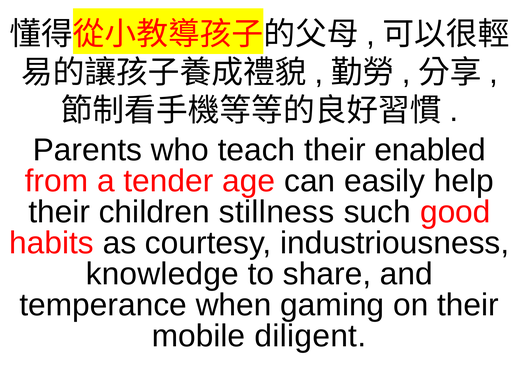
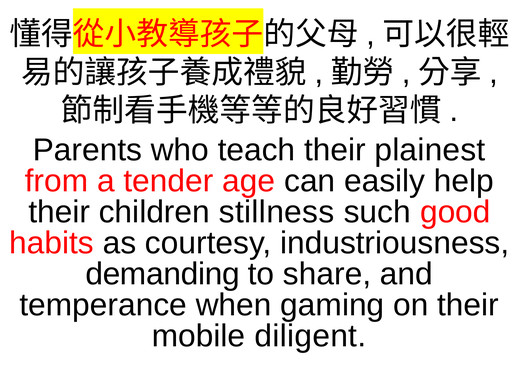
enabled: enabled -> plainest
knowledge: knowledge -> demanding
